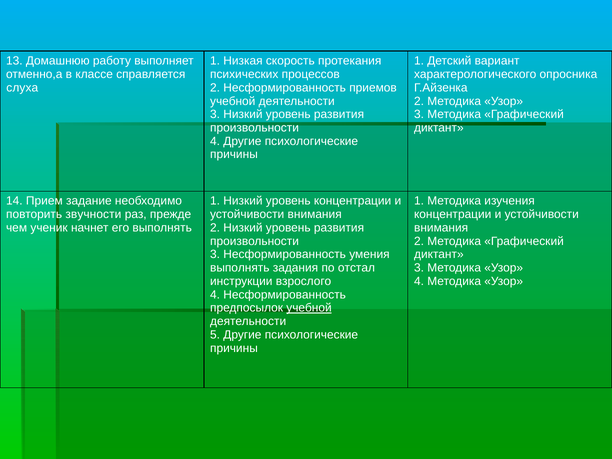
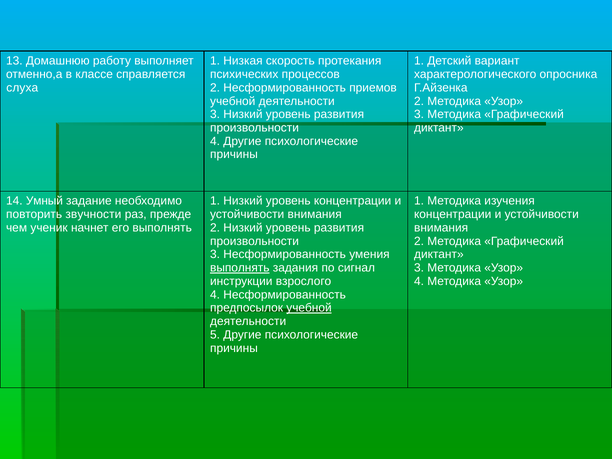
Прием: Прием -> Умный
выполнять at (240, 268) underline: none -> present
отстал: отстал -> сигнал
